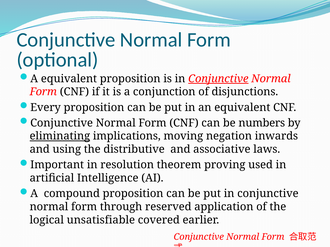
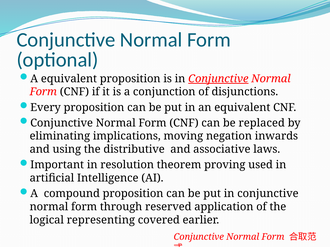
numbers: numbers -> replaced
eliminating underline: present -> none
unsatisfiable: unsatisfiable -> representing
